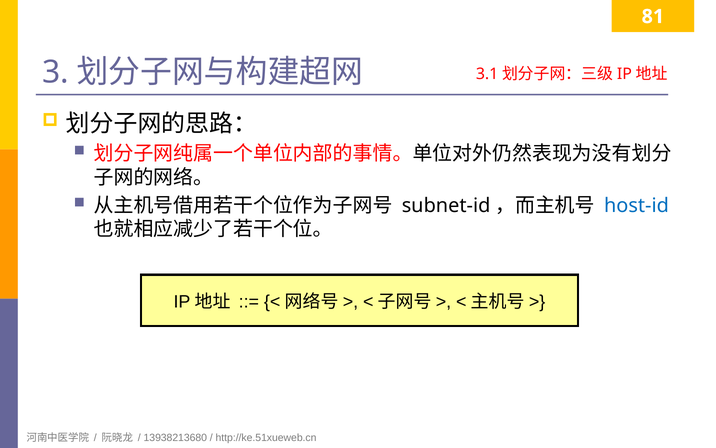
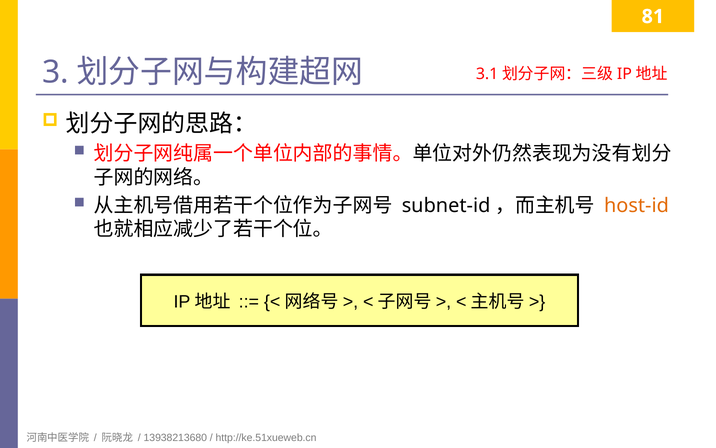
host-id colour: blue -> orange
